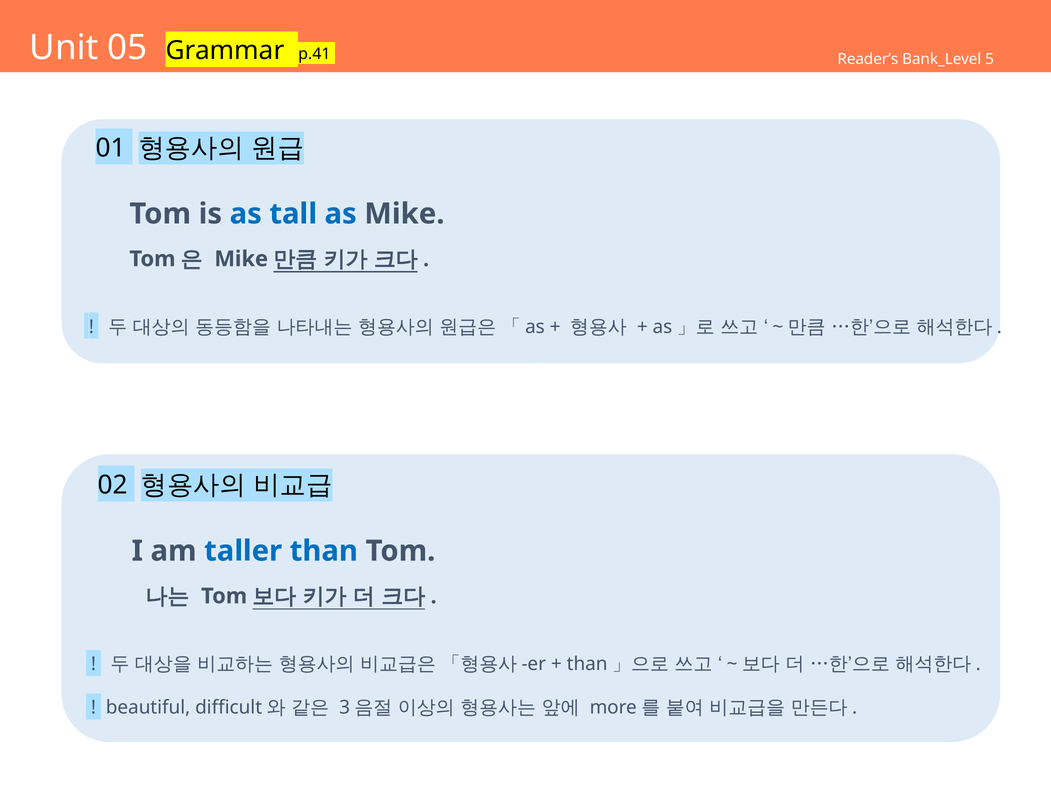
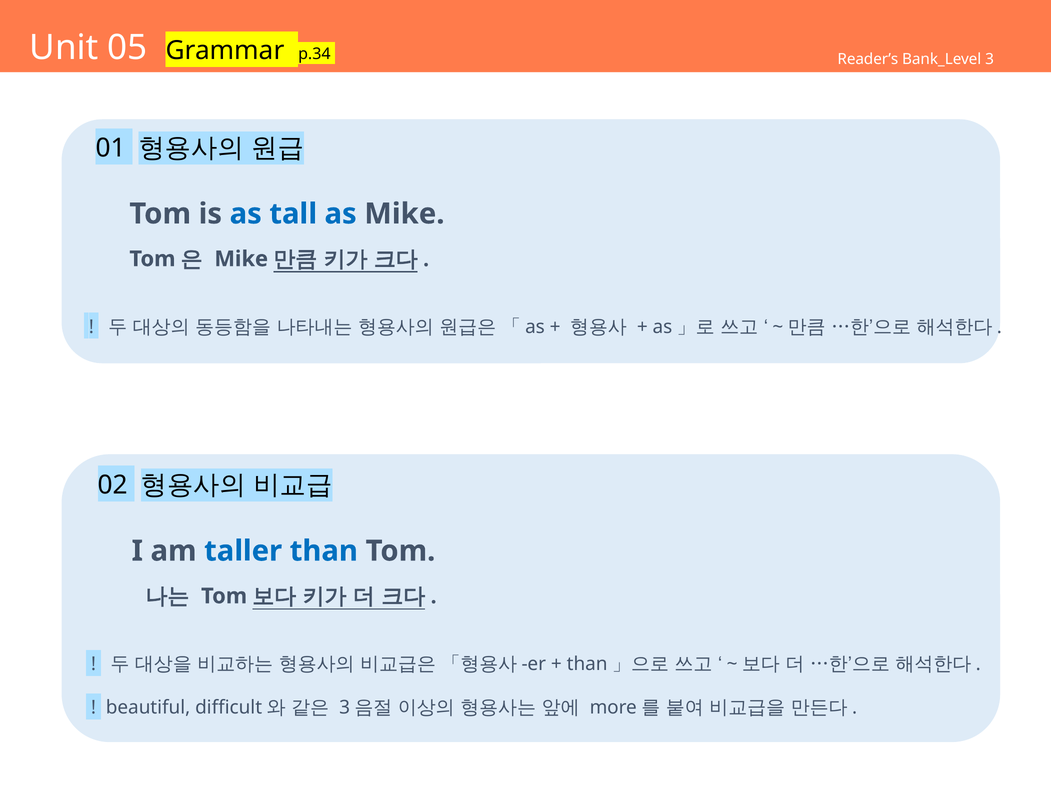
p.41: p.41 -> p.34
5: 5 -> 3
